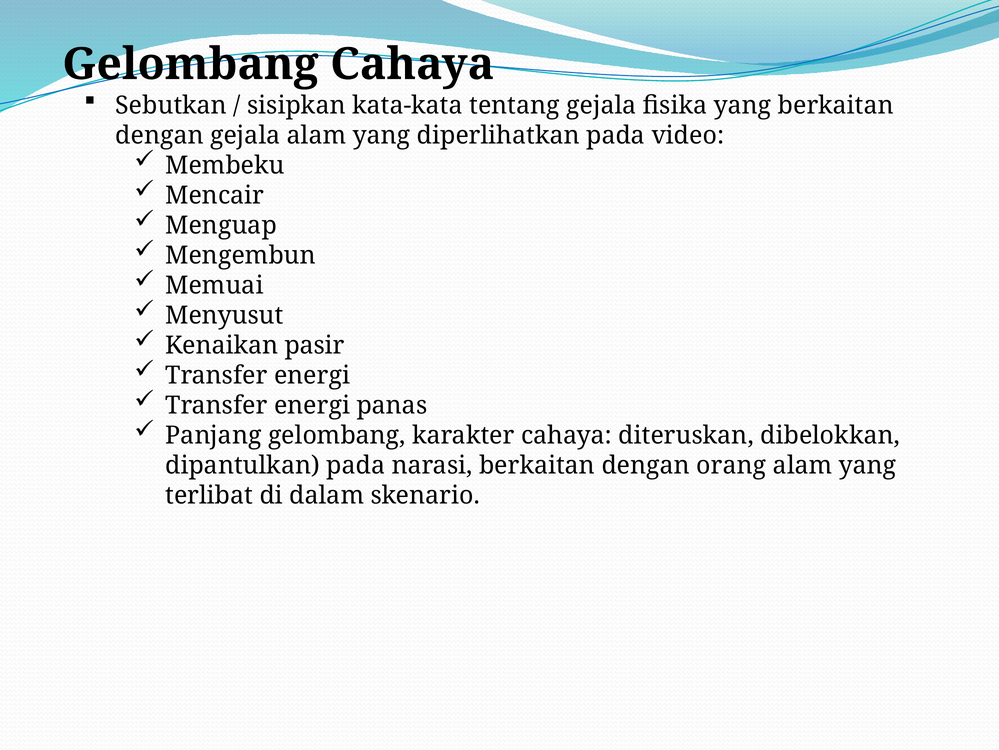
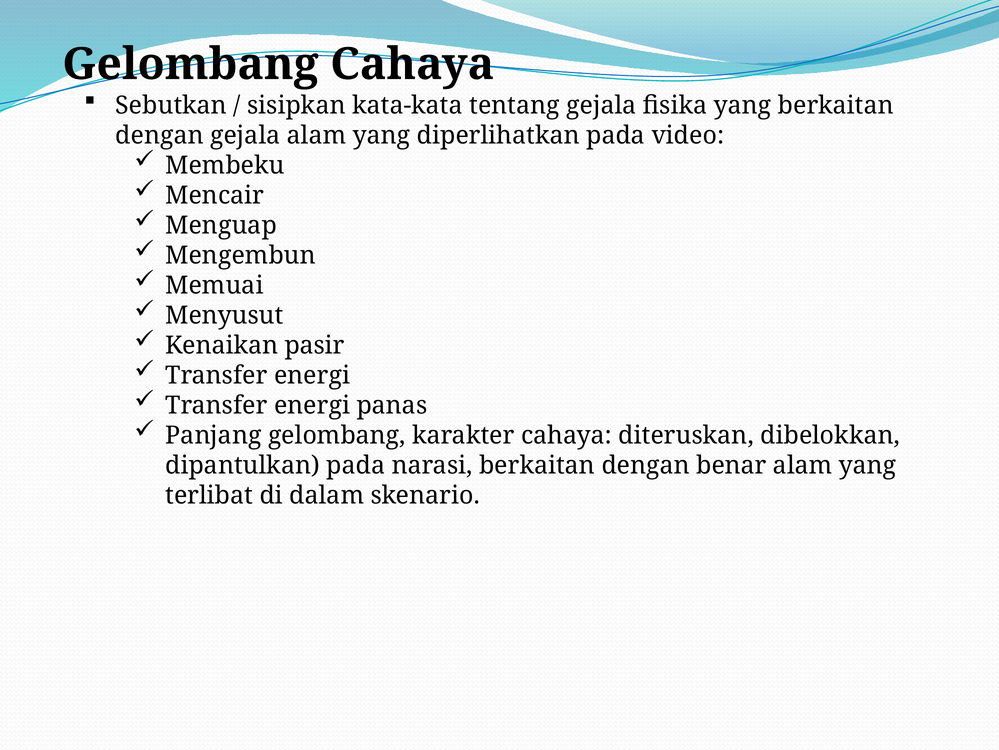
orang: orang -> benar
